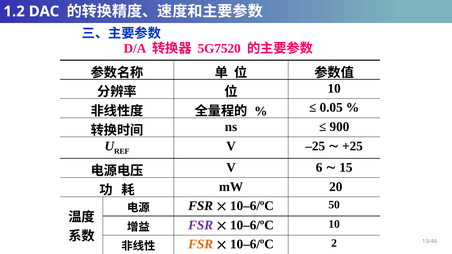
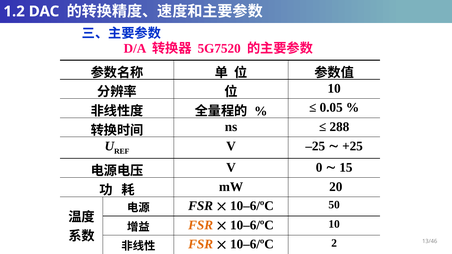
900: 900 -> 288
6: 6 -> 0
FSR at (201, 225) colour: purple -> orange
